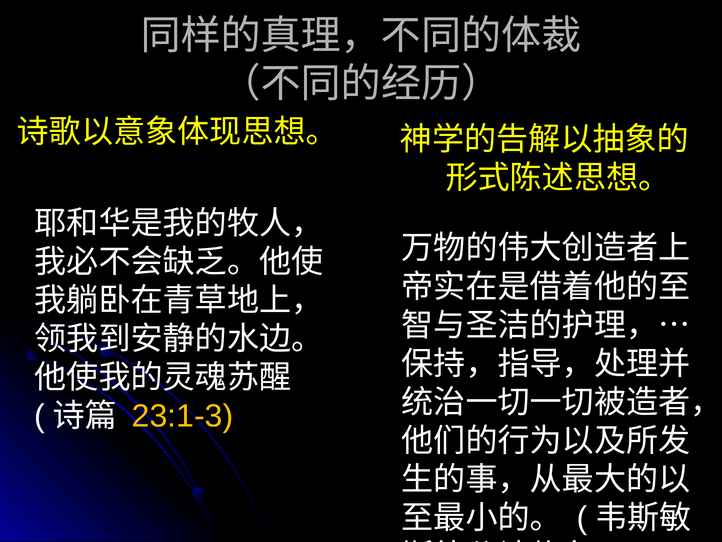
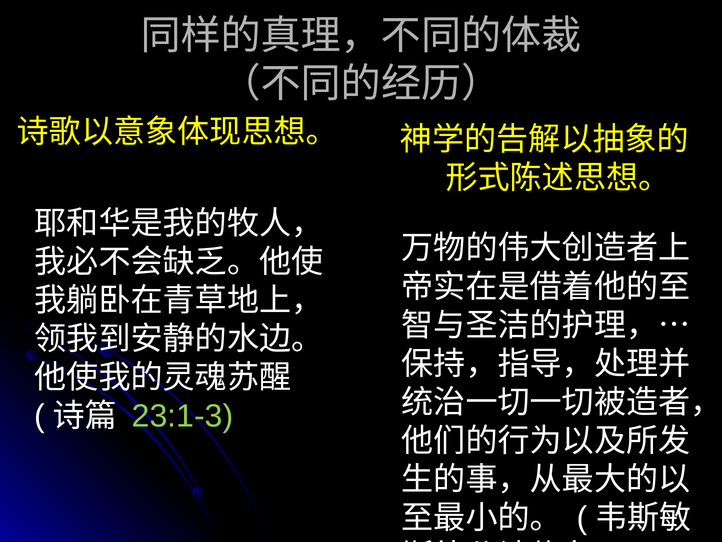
23:1-3 colour: yellow -> light green
